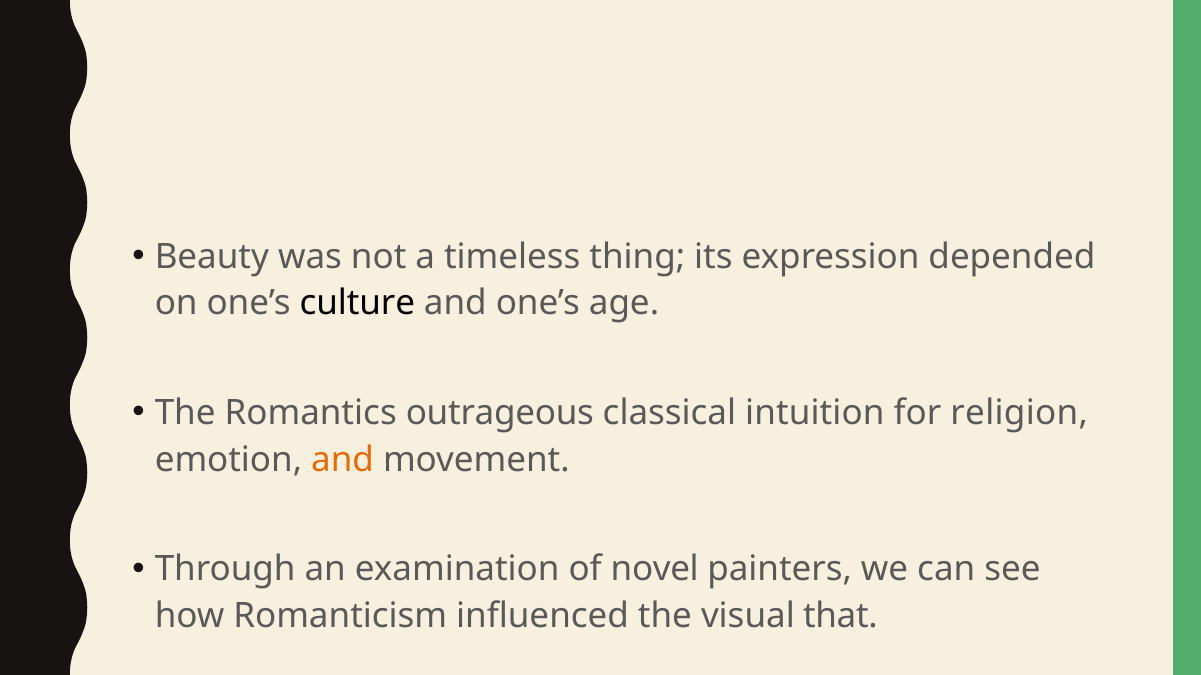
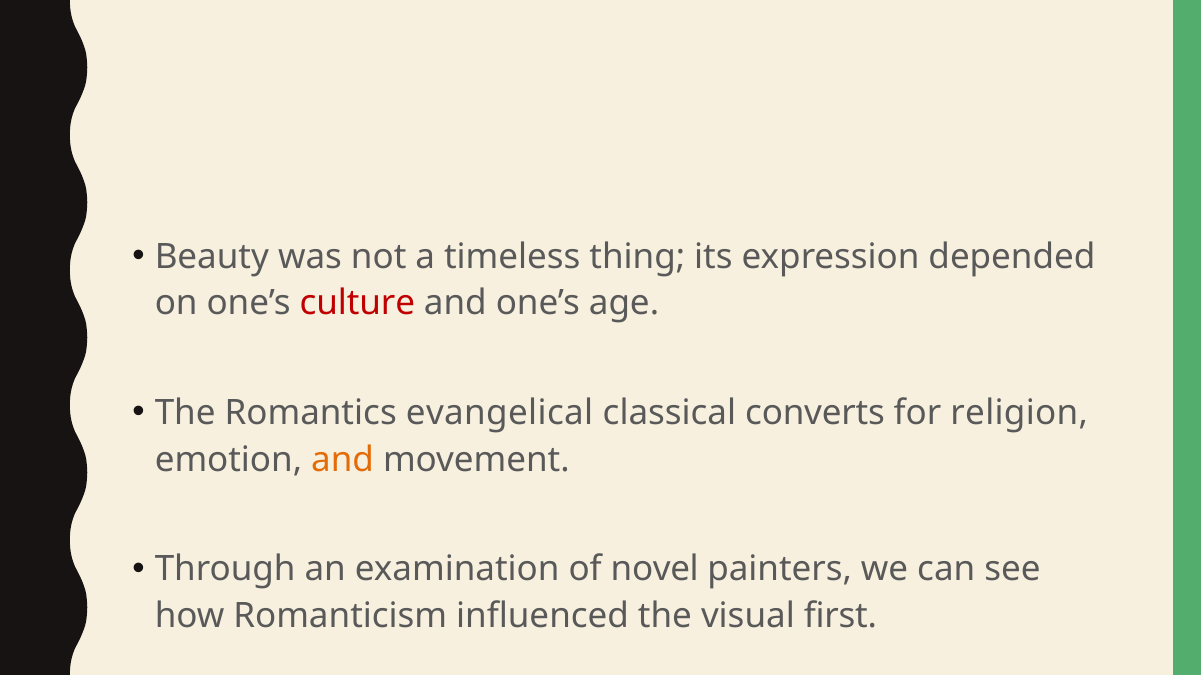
culture colour: black -> red
outrageous: outrageous -> evangelical
intuition: intuition -> converts
that: that -> first
